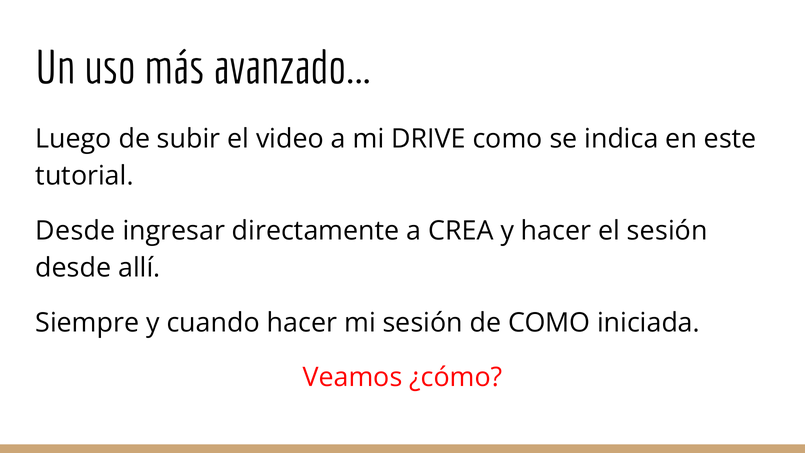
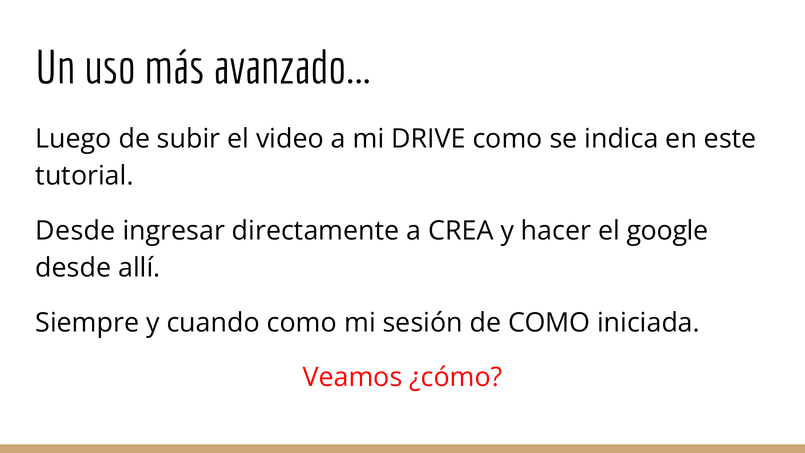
el sesión: sesión -> google
cuando hacer: hacer -> como
